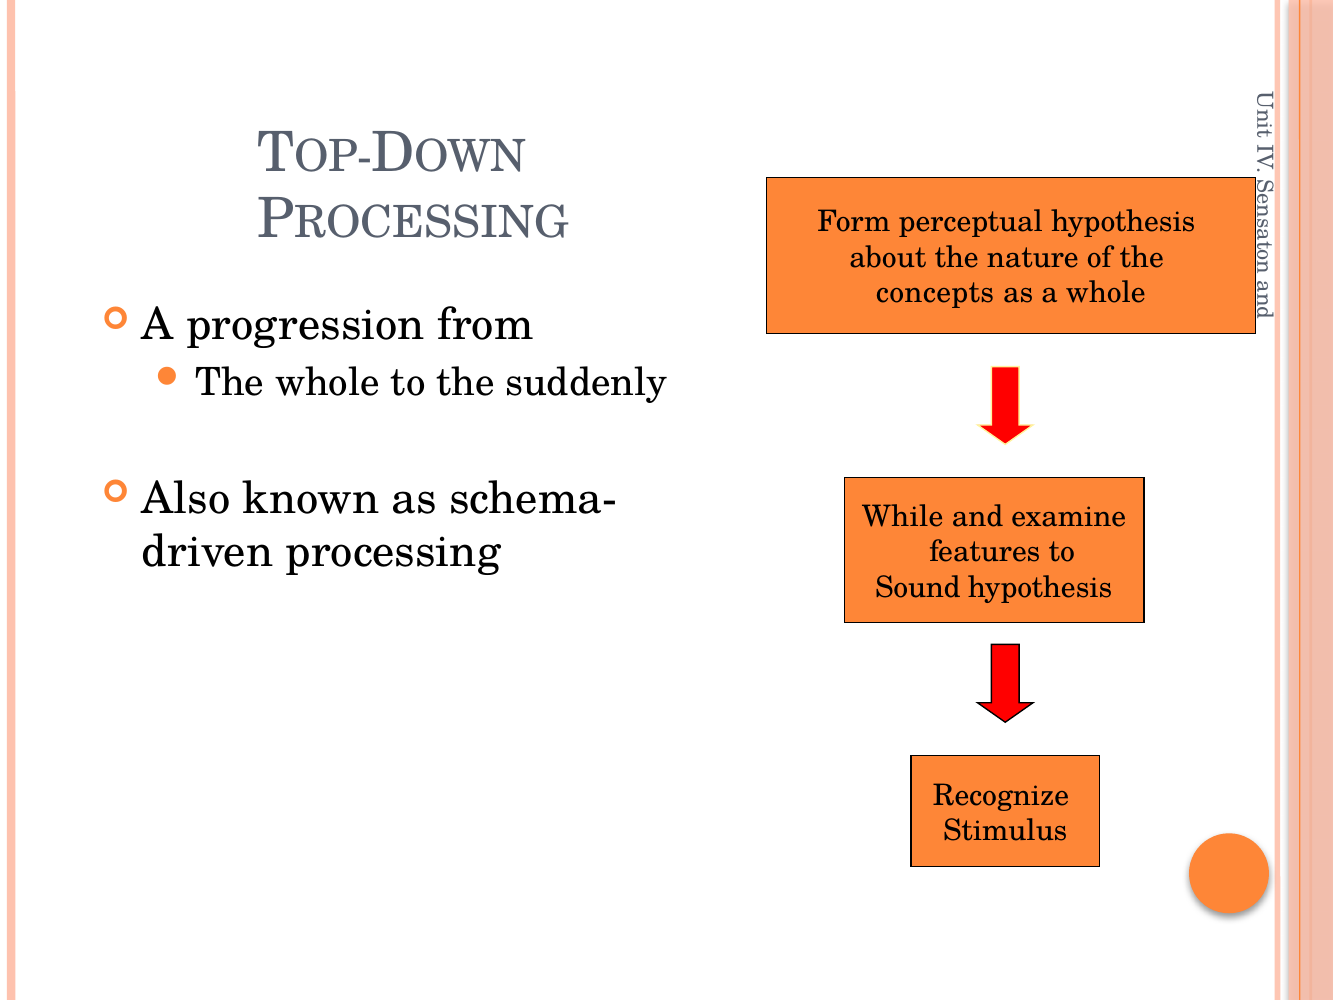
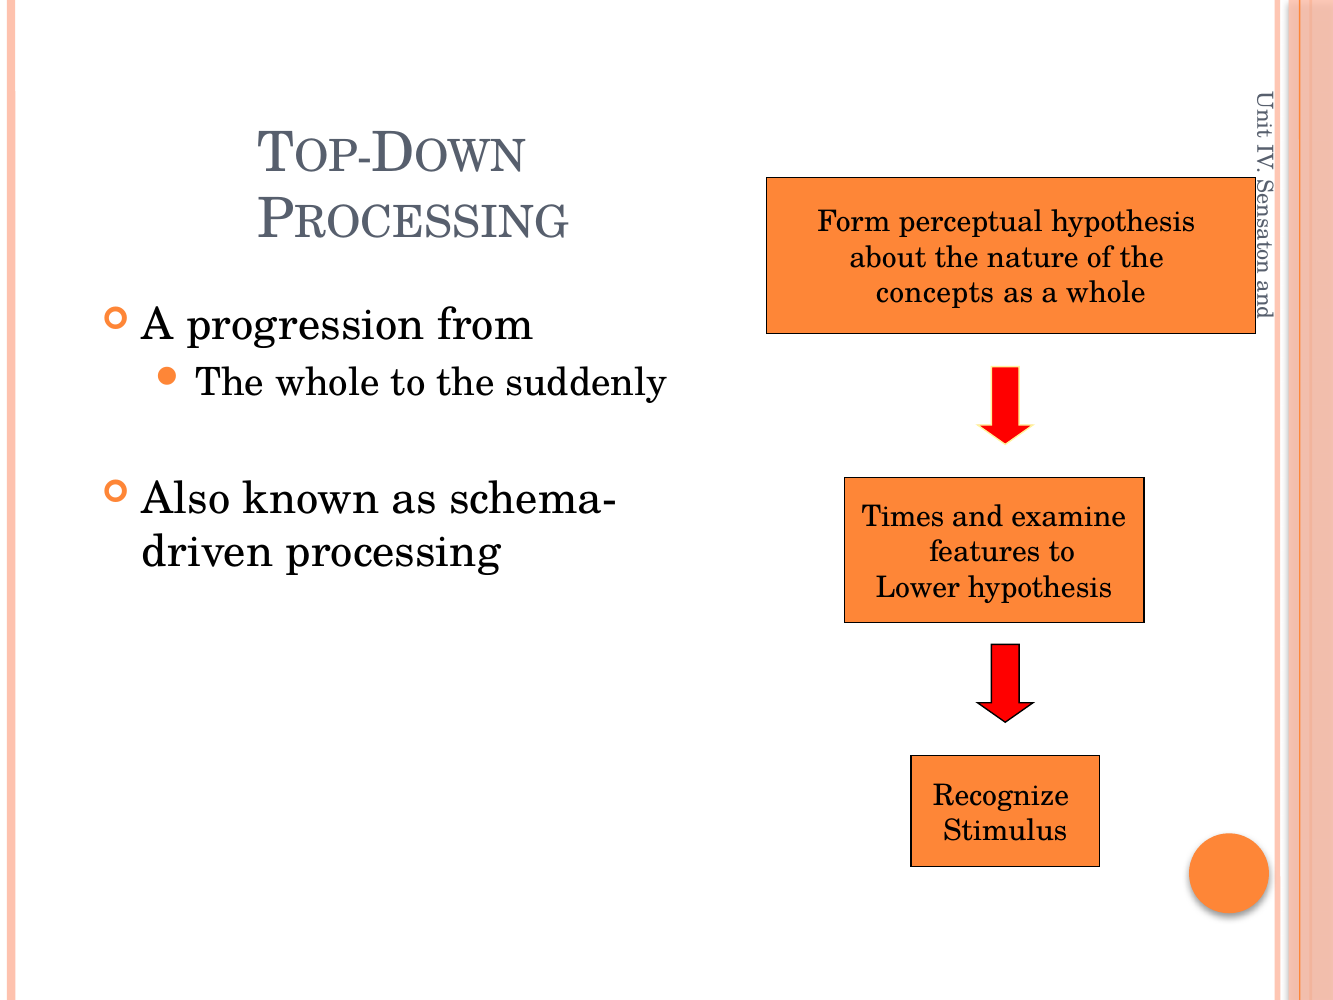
While: While -> Times
Sound: Sound -> Lower
